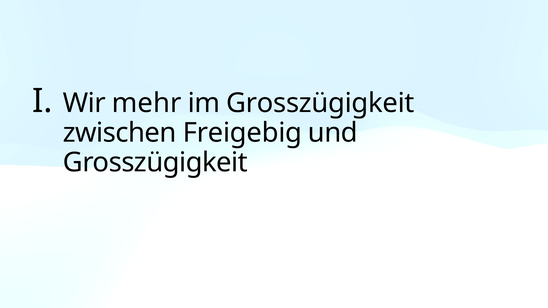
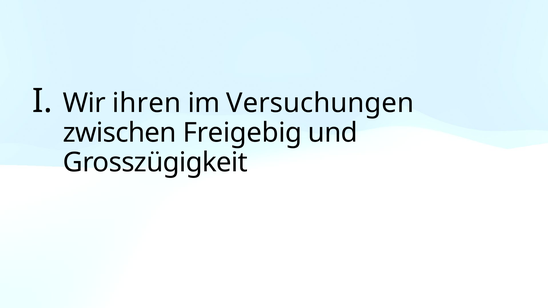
mehr: mehr -> ihren
im Grosszügigkeit: Grosszügigkeit -> Versuchungen
